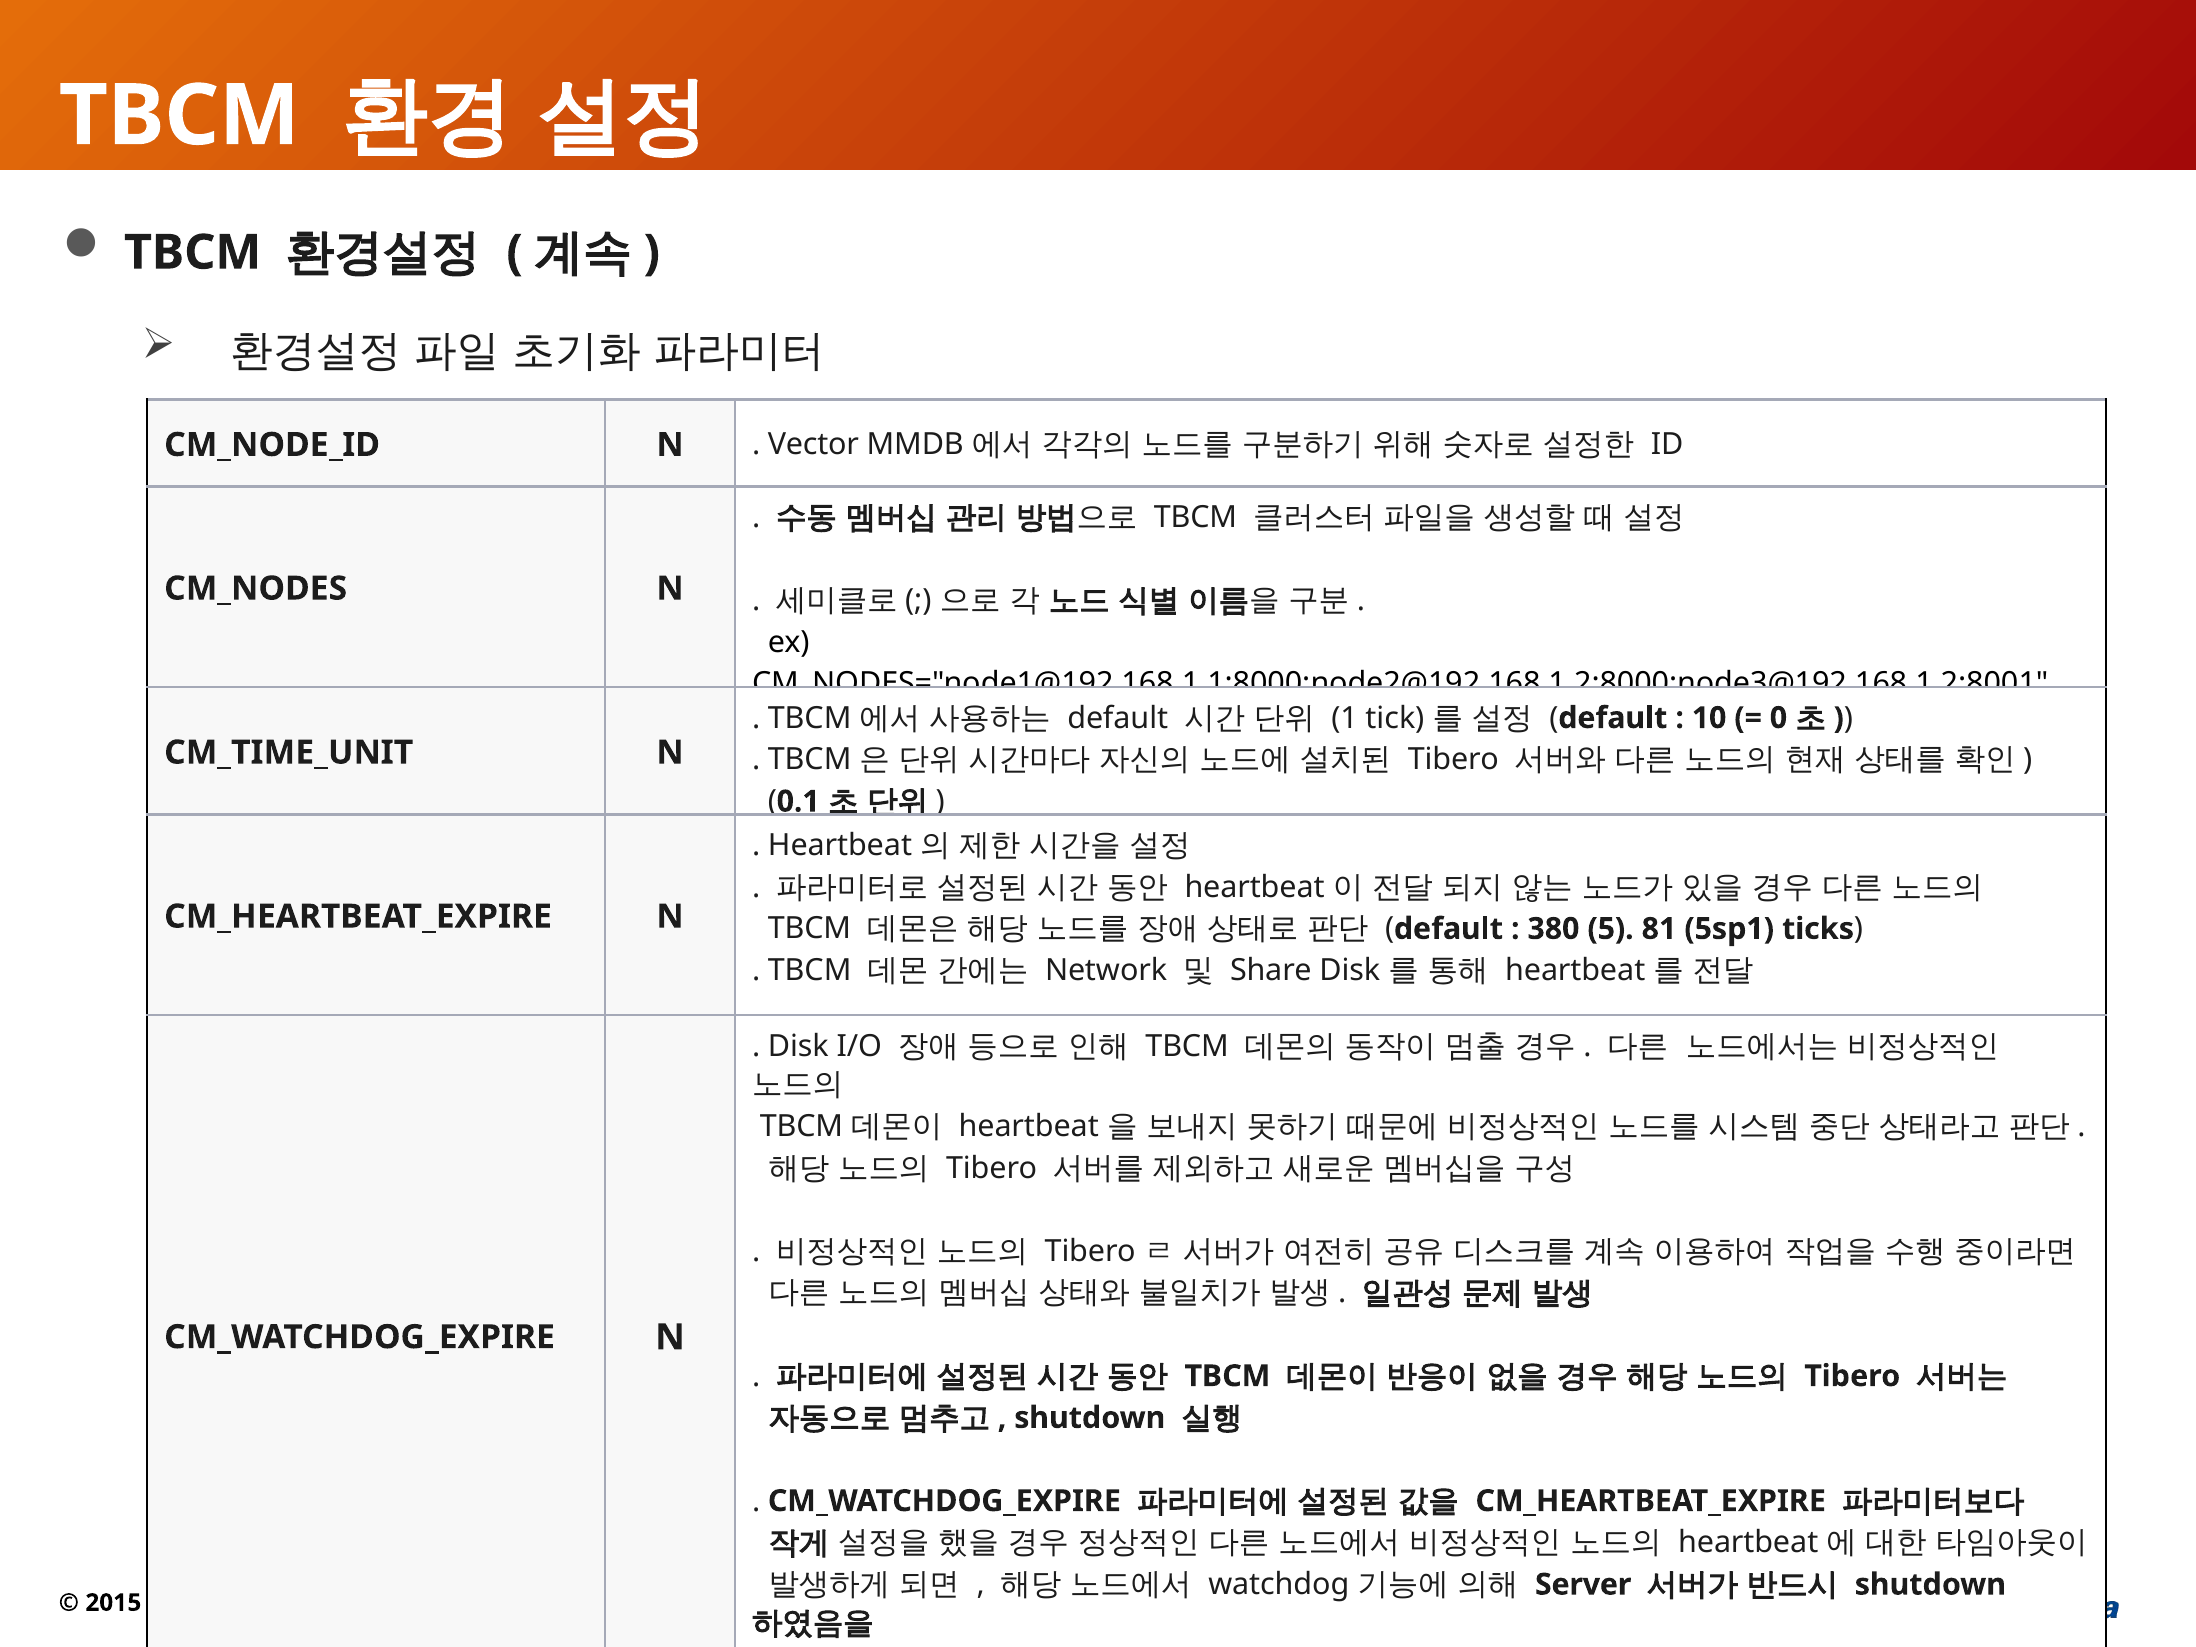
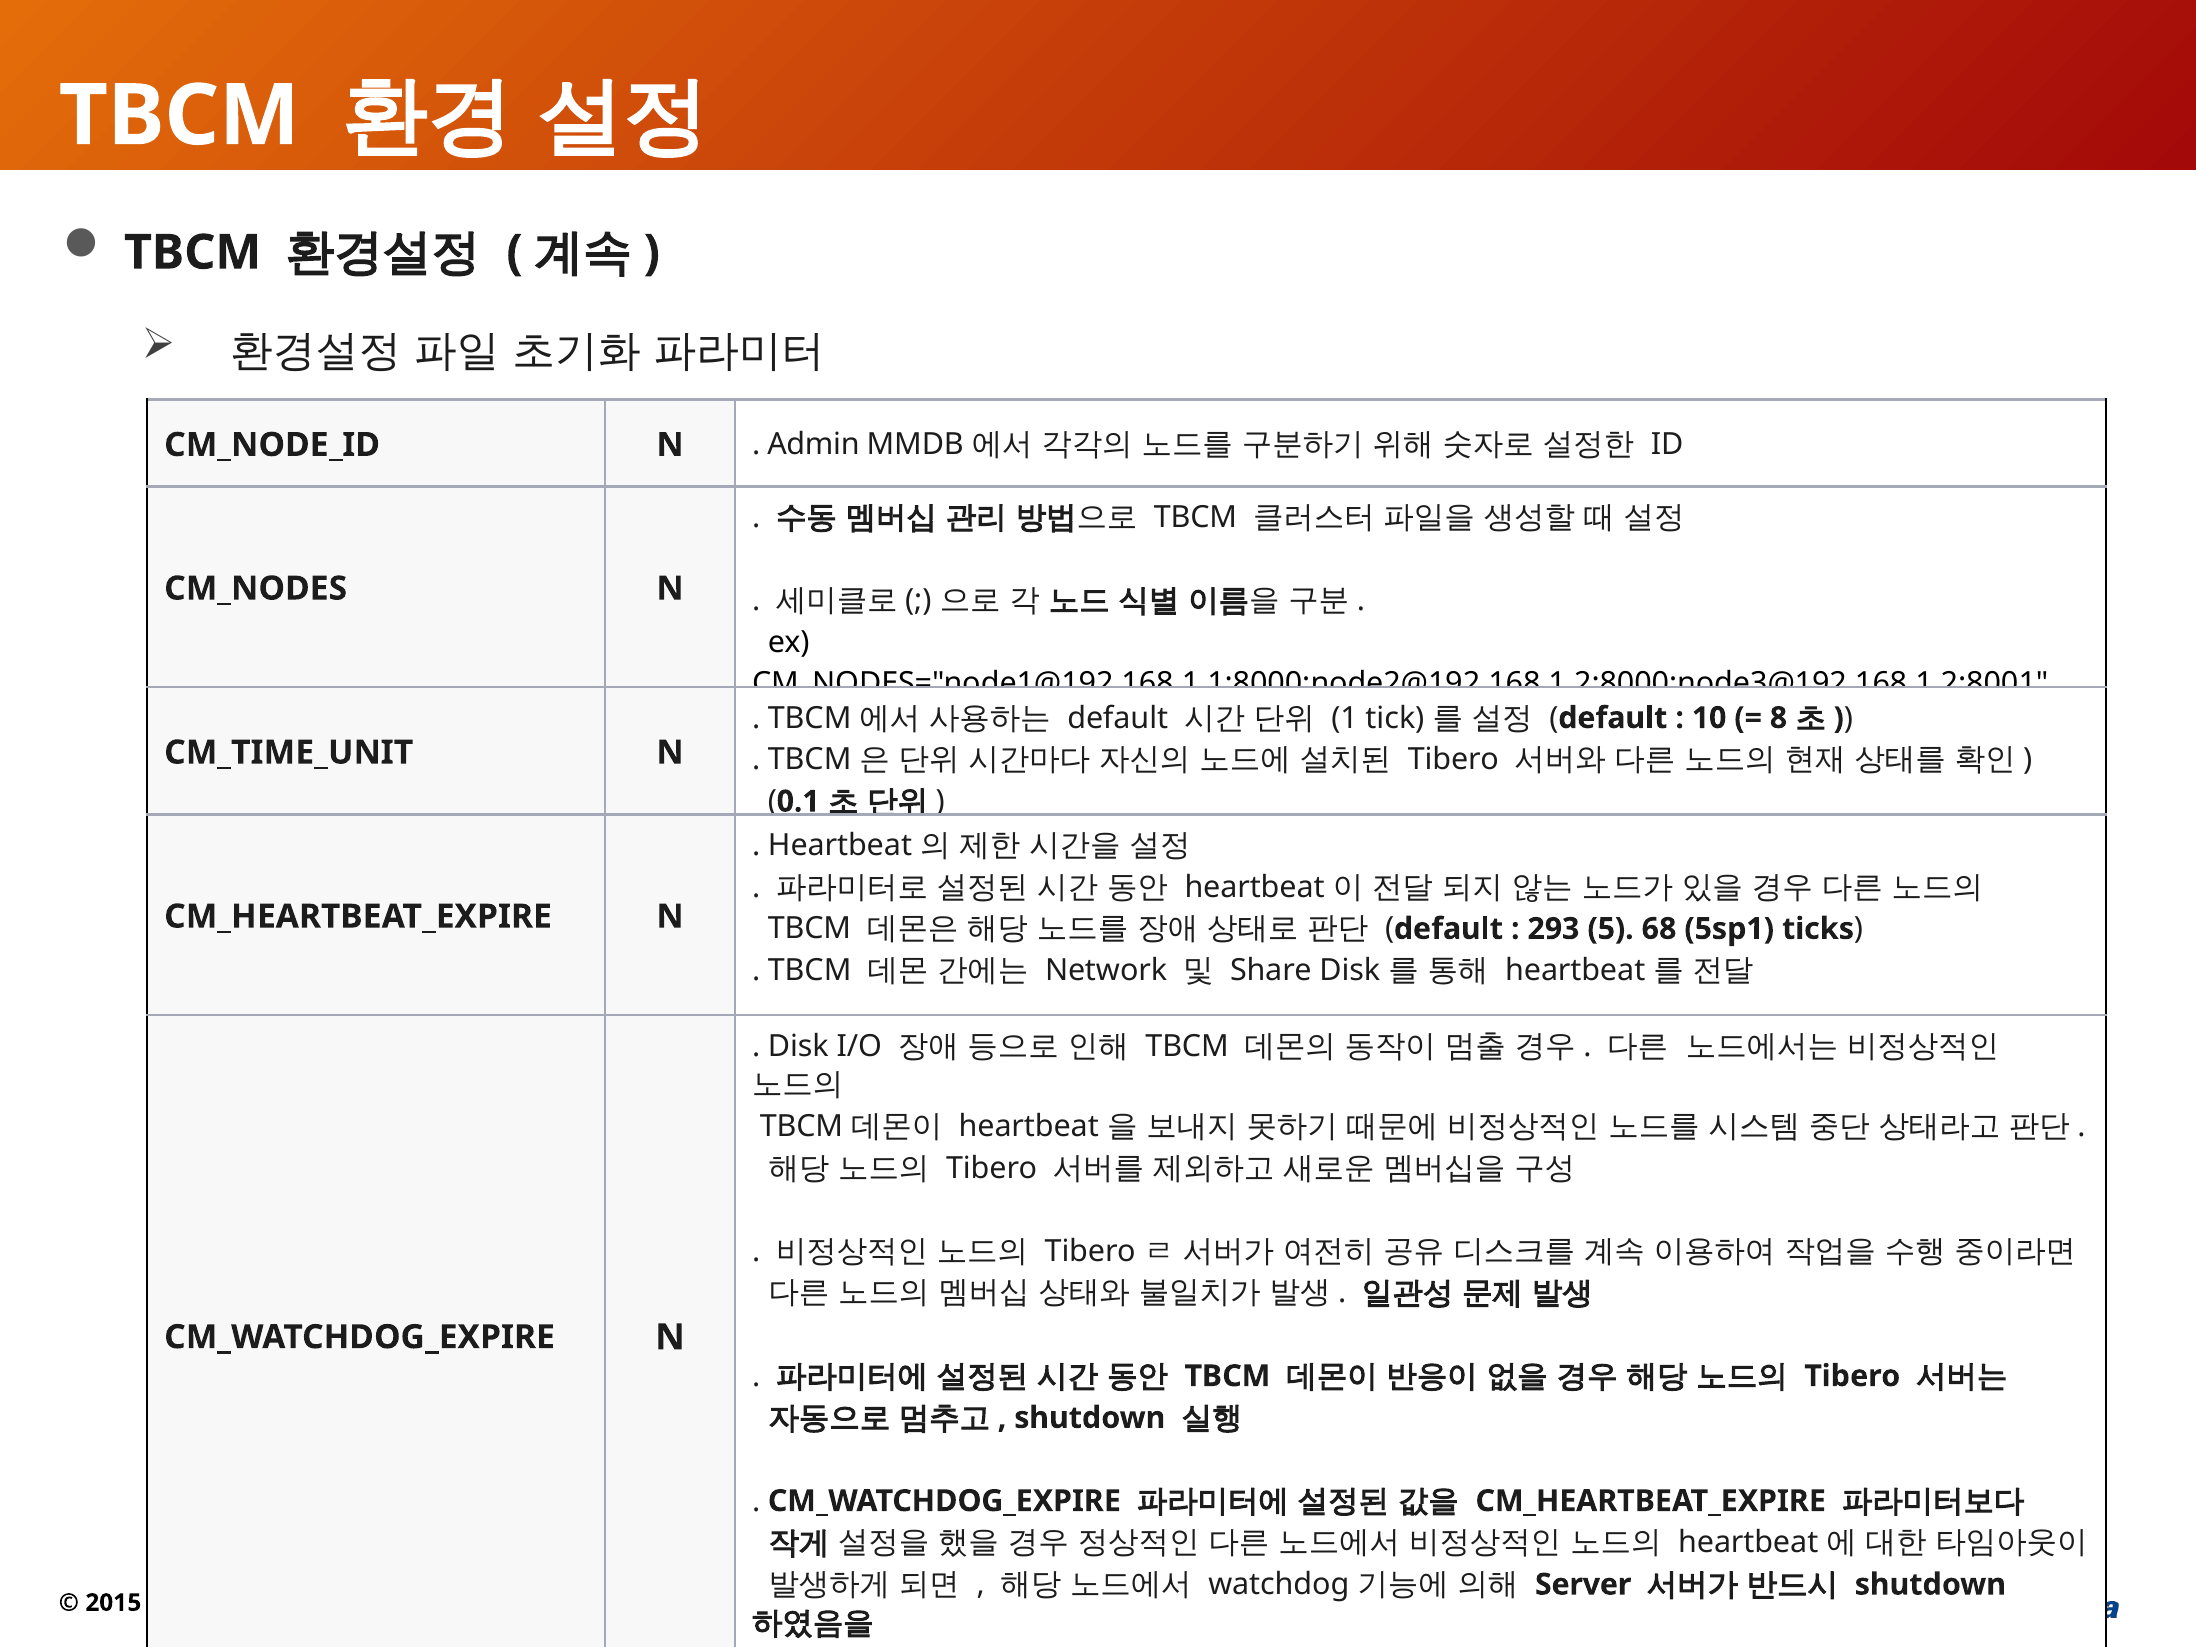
Vector: Vector -> Admin
0: 0 -> 8
380: 380 -> 293
81: 81 -> 68
